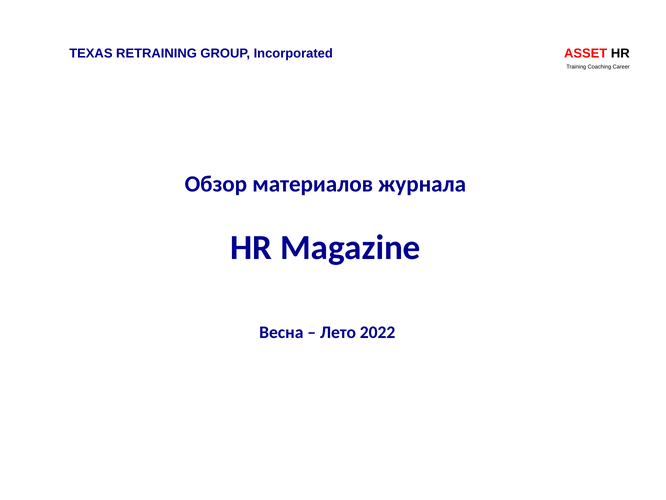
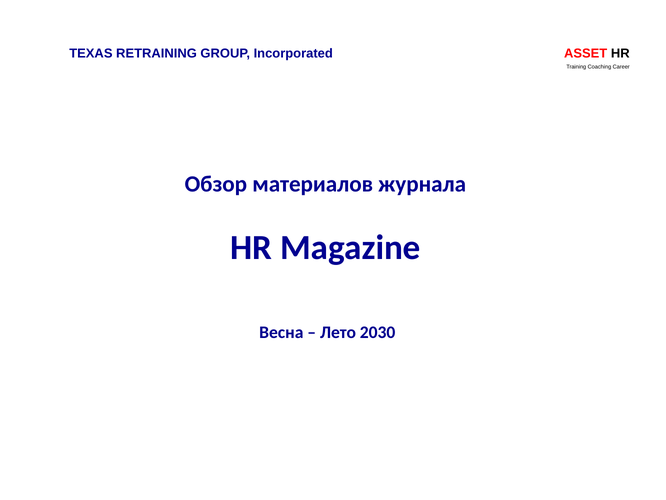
2022: 2022 -> 2030
